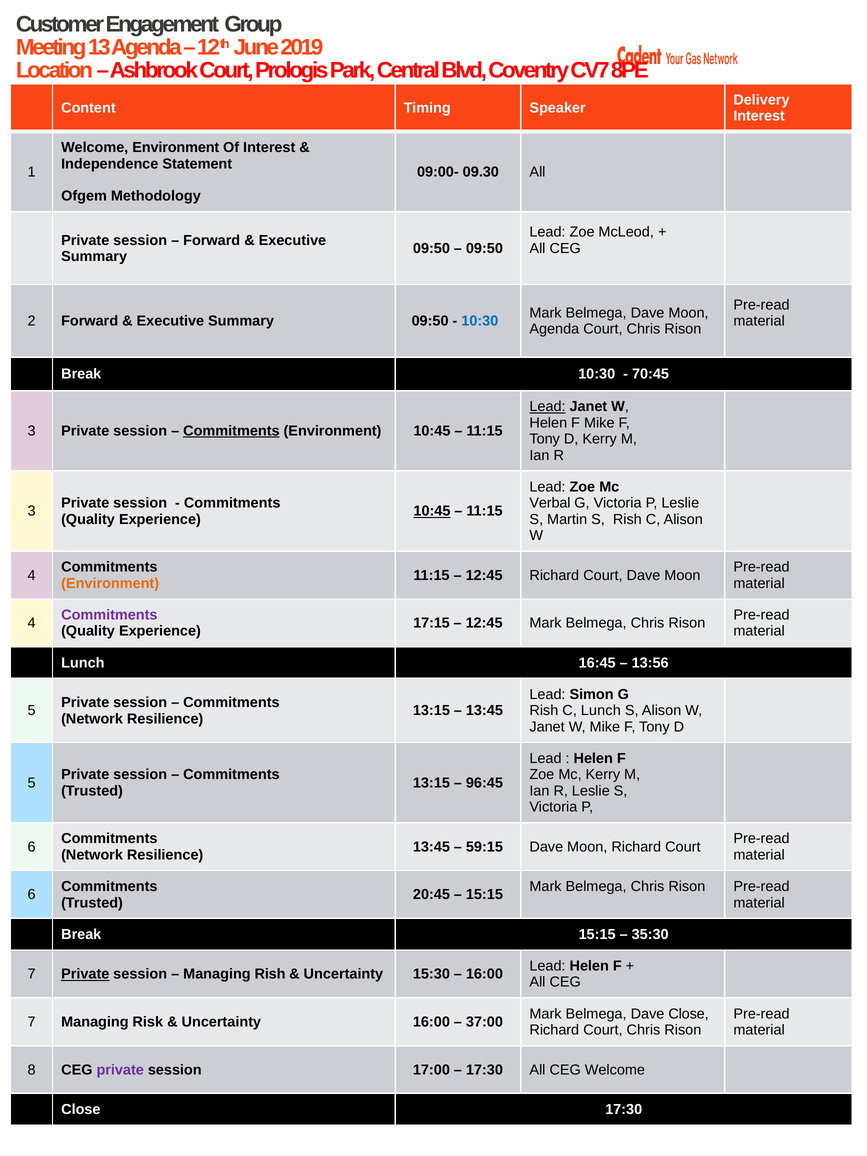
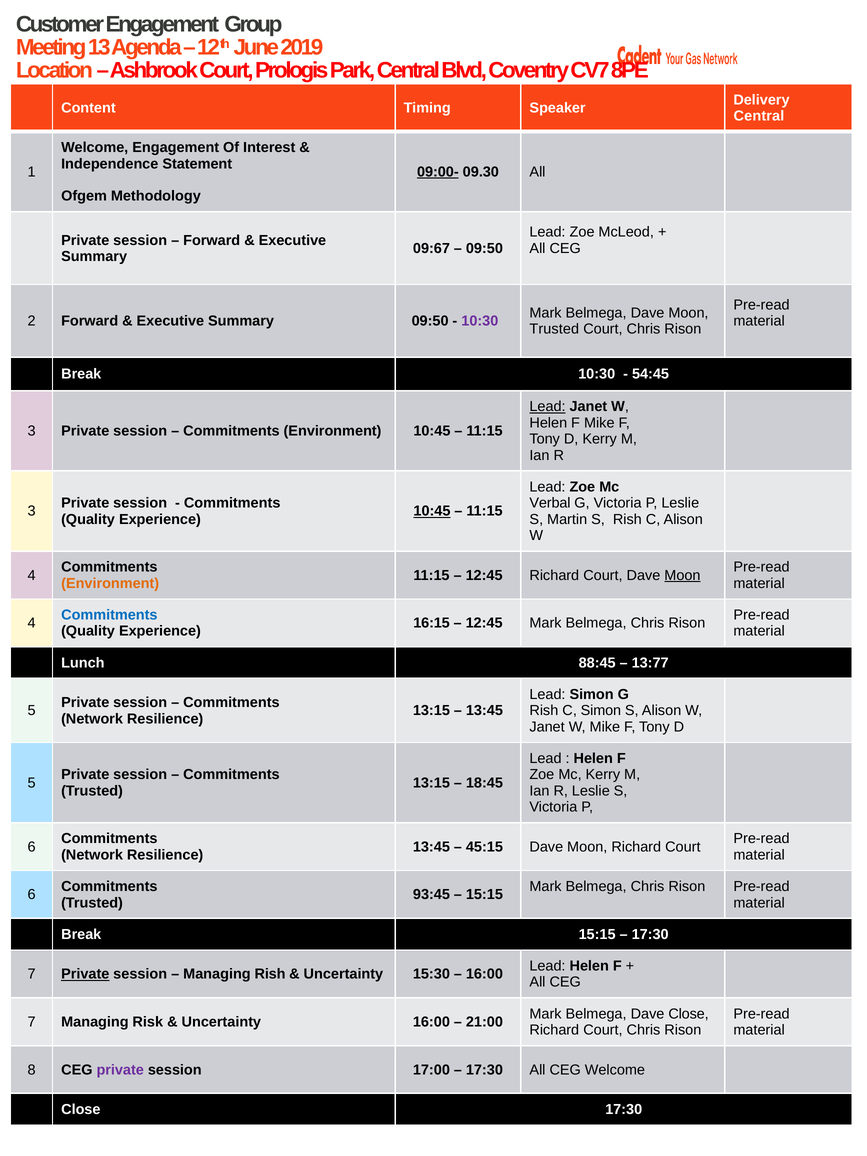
Interest at (759, 116): Interest -> Central
Welcome Environment: Environment -> Engagement
09:00- underline: none -> present
09:50 at (431, 248): 09:50 -> 09:67
10:30 at (480, 321) colour: blue -> purple
Agenda at (554, 329): Agenda -> Trusted
70:45: 70:45 -> 54:45
Commitments at (231, 431) underline: present -> none
Moon at (682, 575) underline: none -> present
Commitments at (109, 615) colour: purple -> blue
17:15: 17:15 -> 16:15
16:45: 16:45 -> 88:45
13:56: 13:56 -> 13:77
C Lunch: Lunch -> Simon
96:45: 96:45 -> 18:45
59:15: 59:15 -> 45:15
20:45: 20:45 -> 93:45
35:30 at (650, 934): 35:30 -> 17:30
37:00: 37:00 -> 21:00
